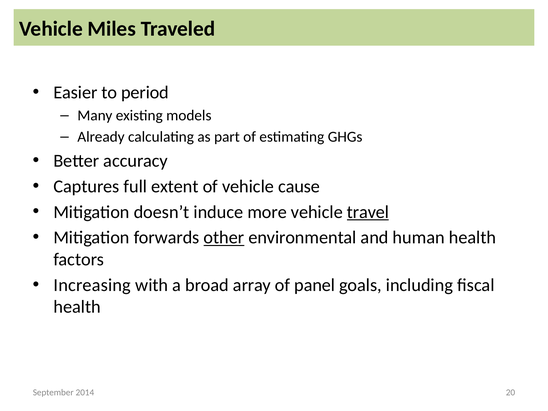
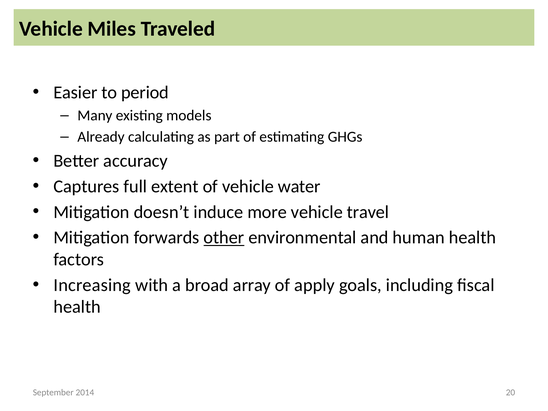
cause: cause -> water
travel underline: present -> none
panel: panel -> apply
